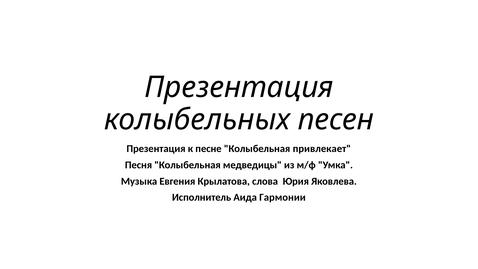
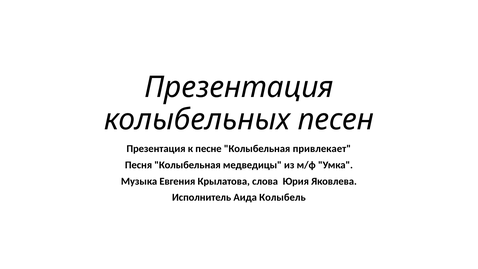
Гармонии: Гармонии -> Колыбель
